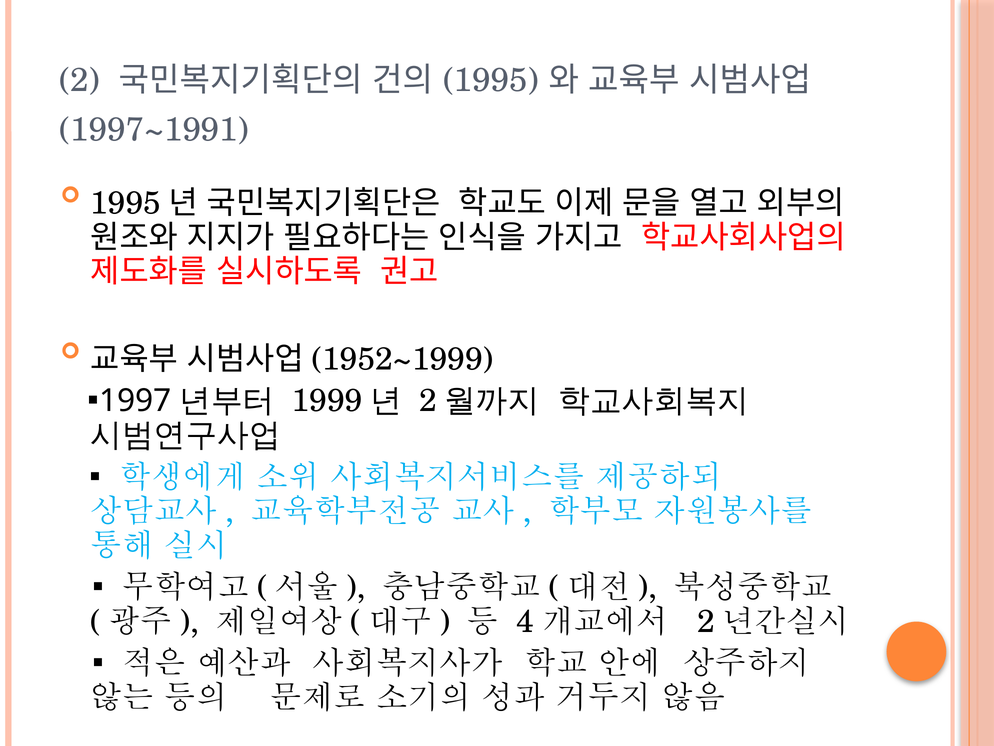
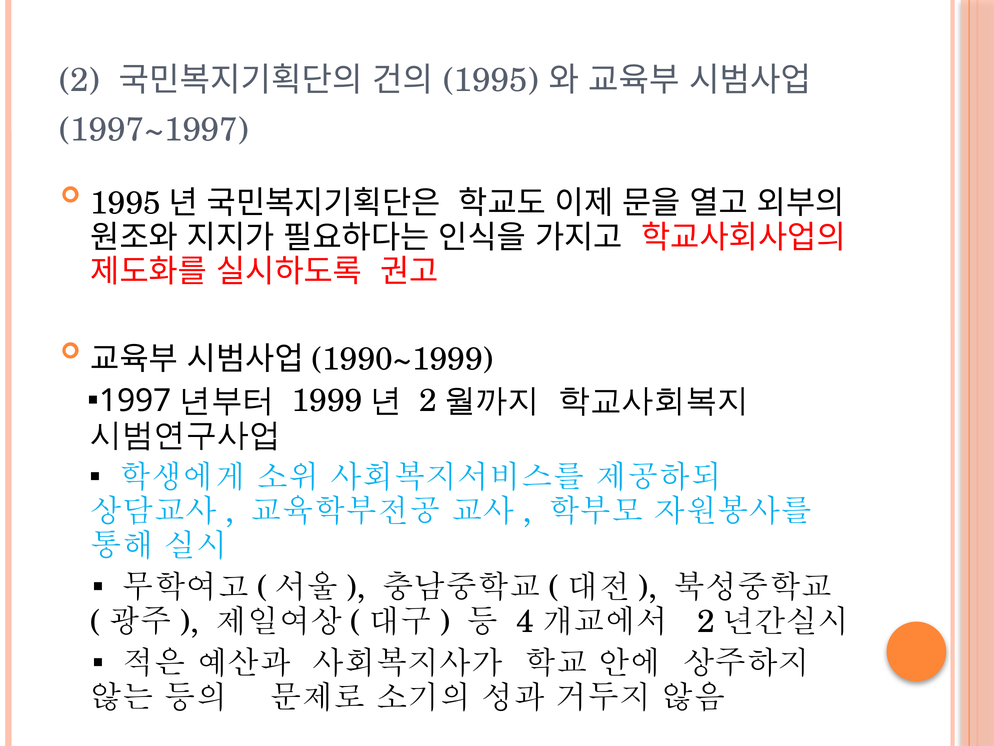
1997~1991: 1997~1991 -> 1997~1997
1952~1999: 1952~1999 -> 1990~1999
